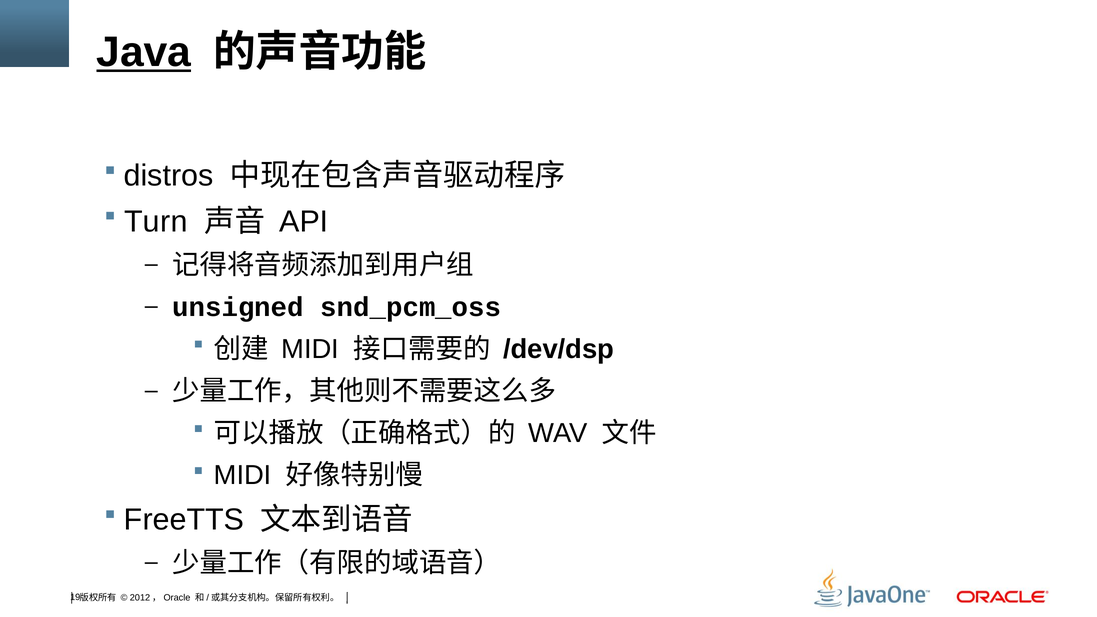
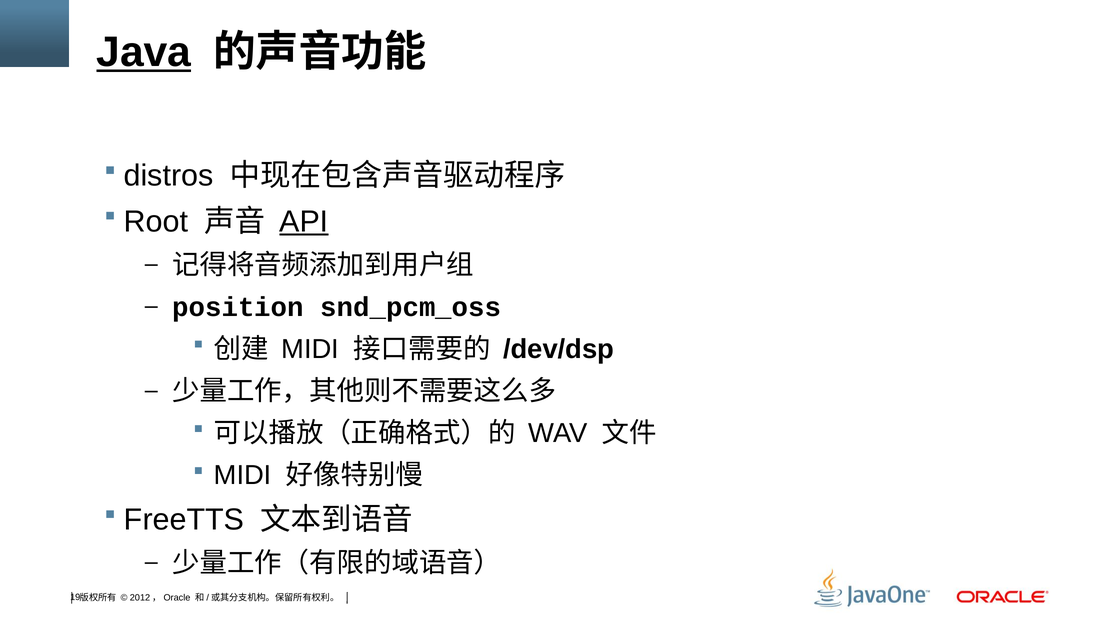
Turn: Turn -> Root
API underline: none -> present
unsigned: unsigned -> position
